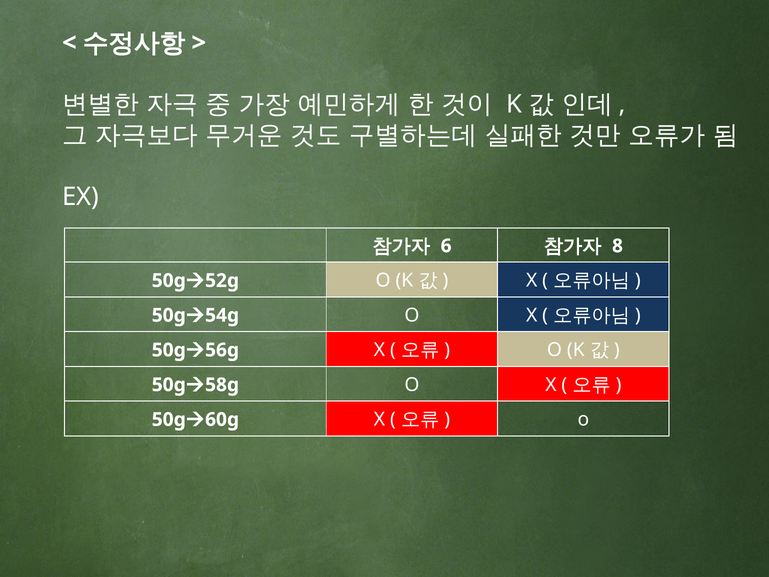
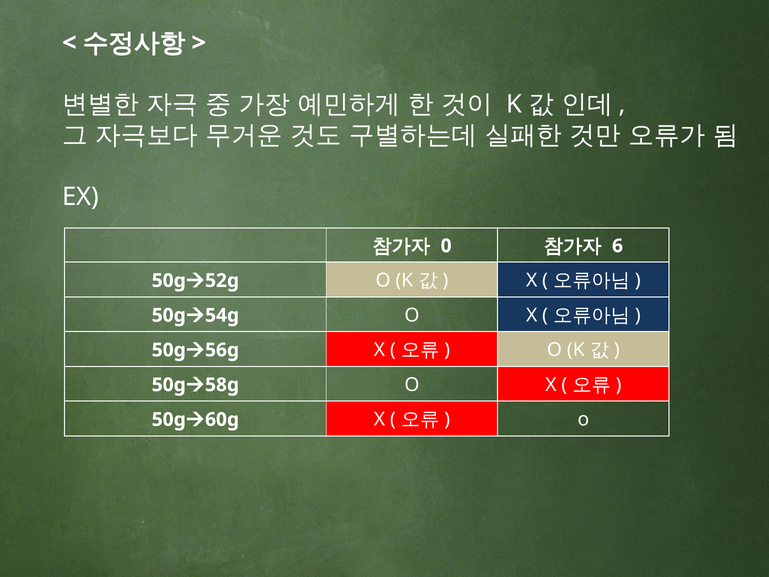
6: 6 -> 0
8: 8 -> 6
